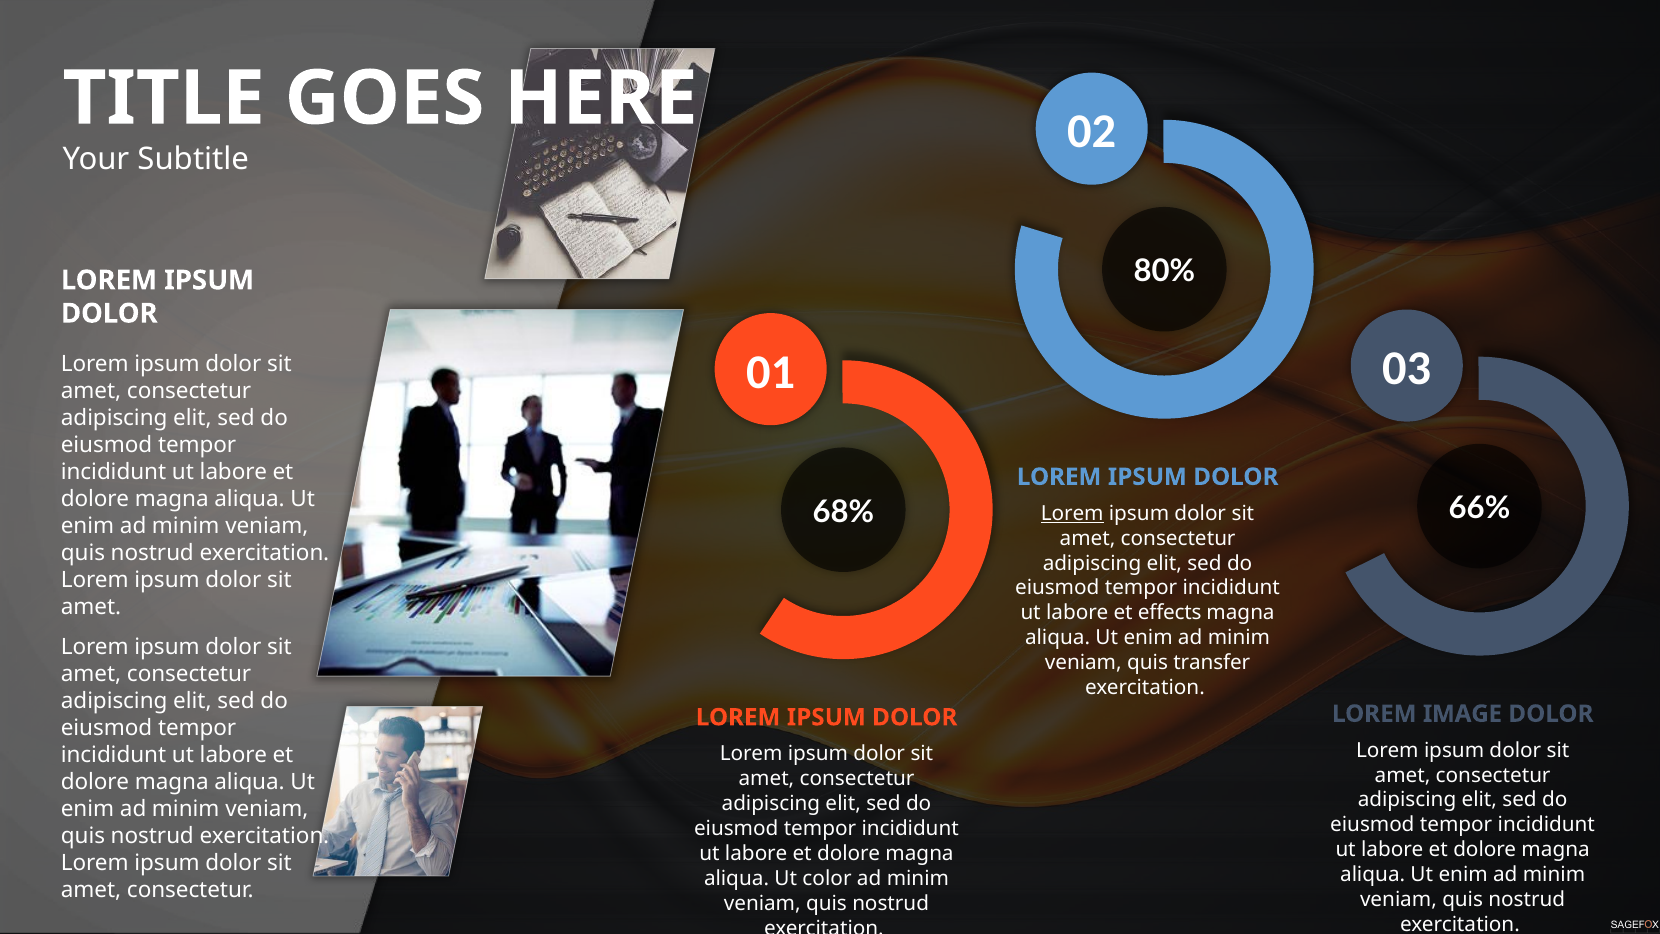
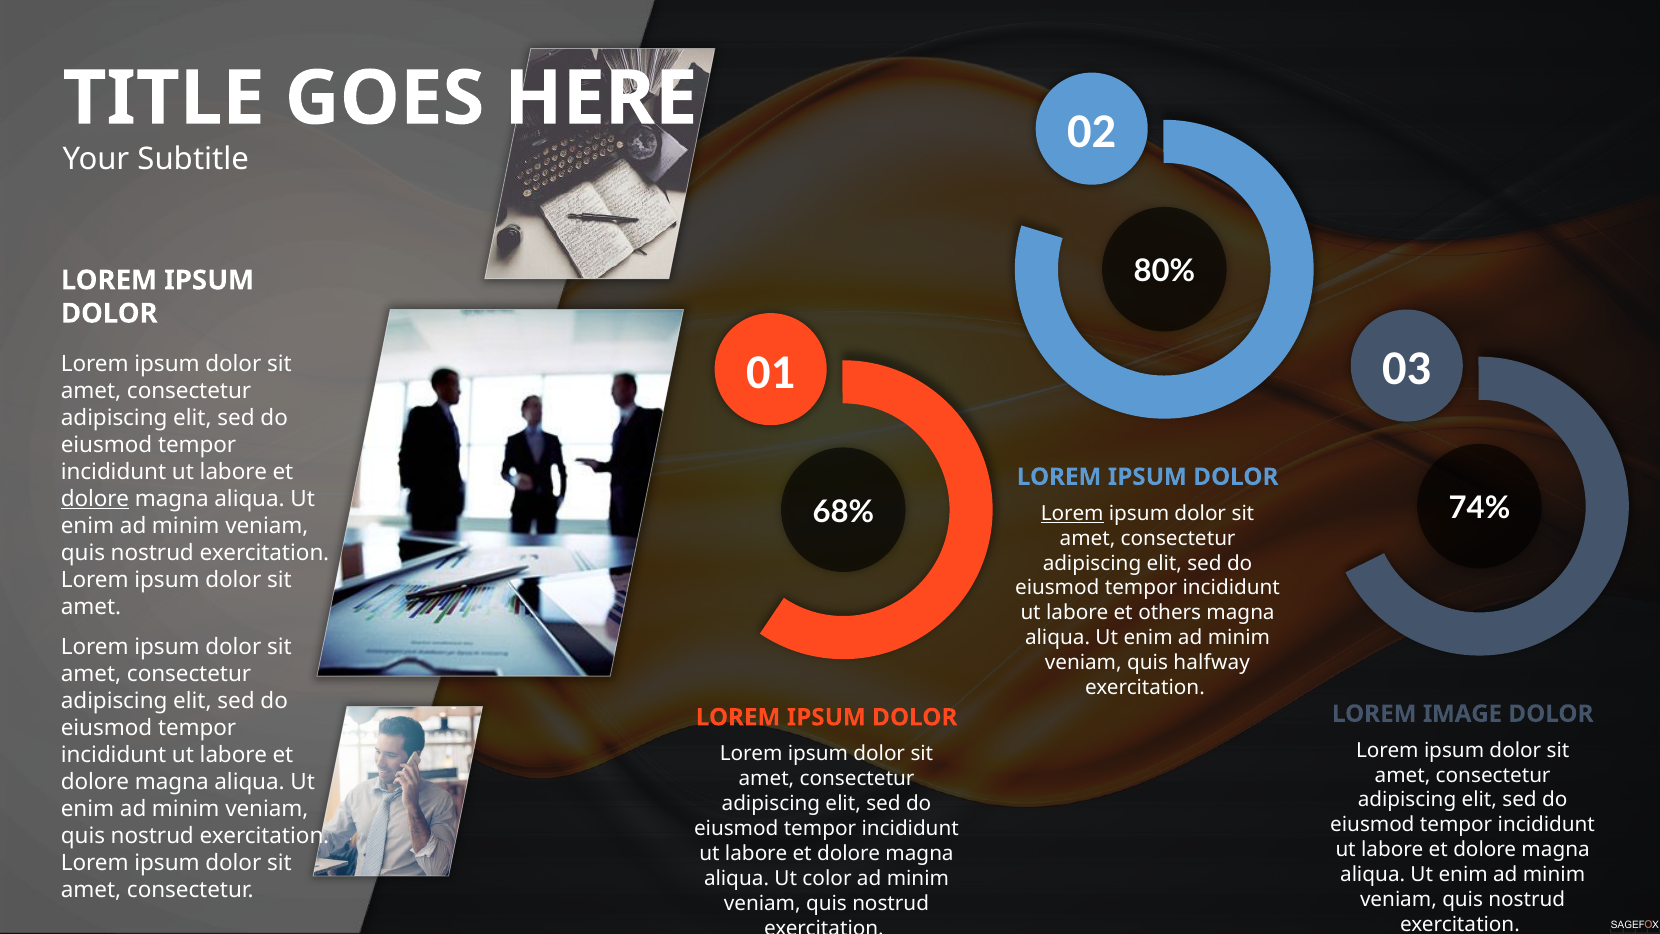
dolore at (95, 499) underline: none -> present
66%: 66% -> 74%
effects: effects -> others
transfer: transfer -> halfway
